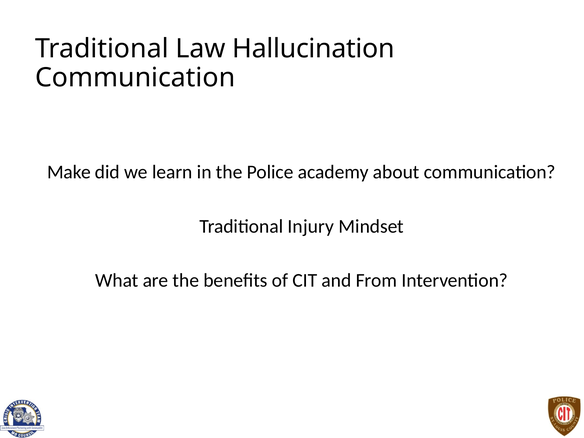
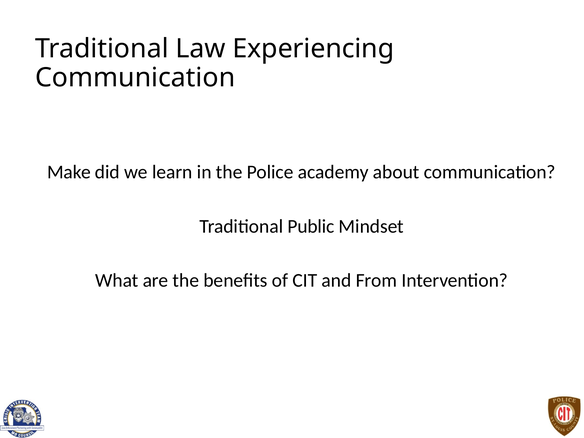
Hallucination: Hallucination -> Experiencing
Injury: Injury -> Public
